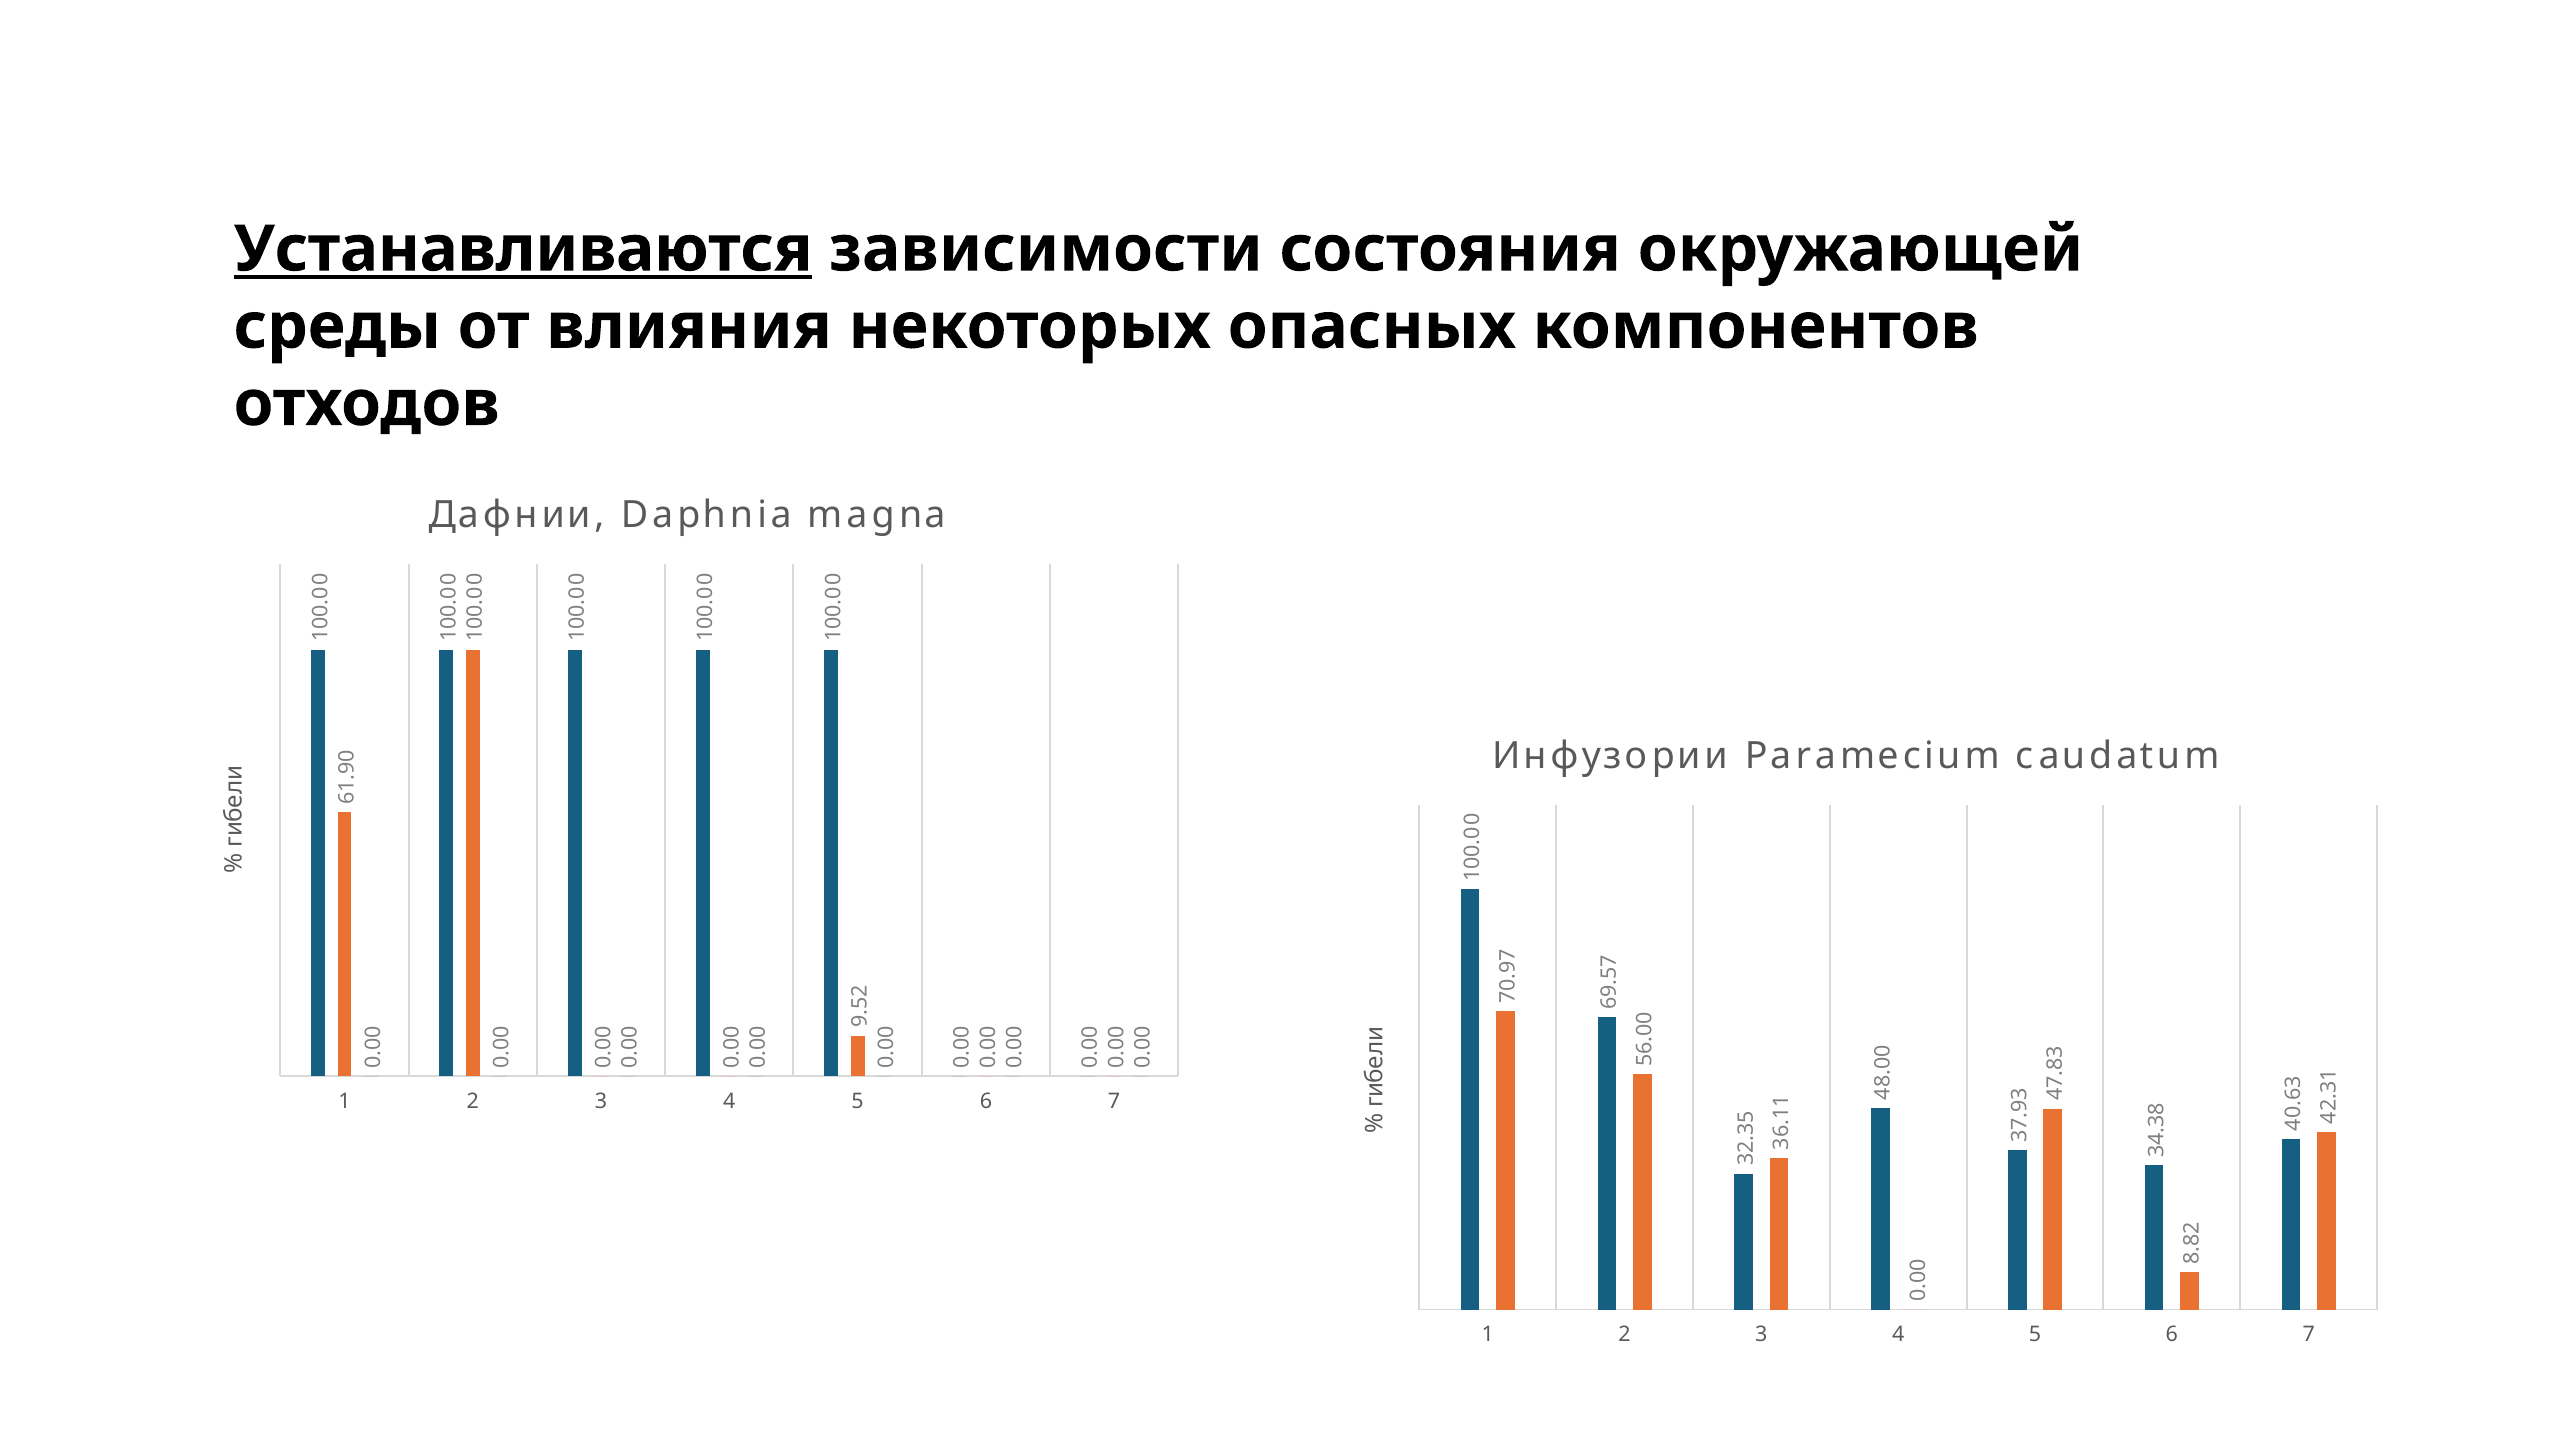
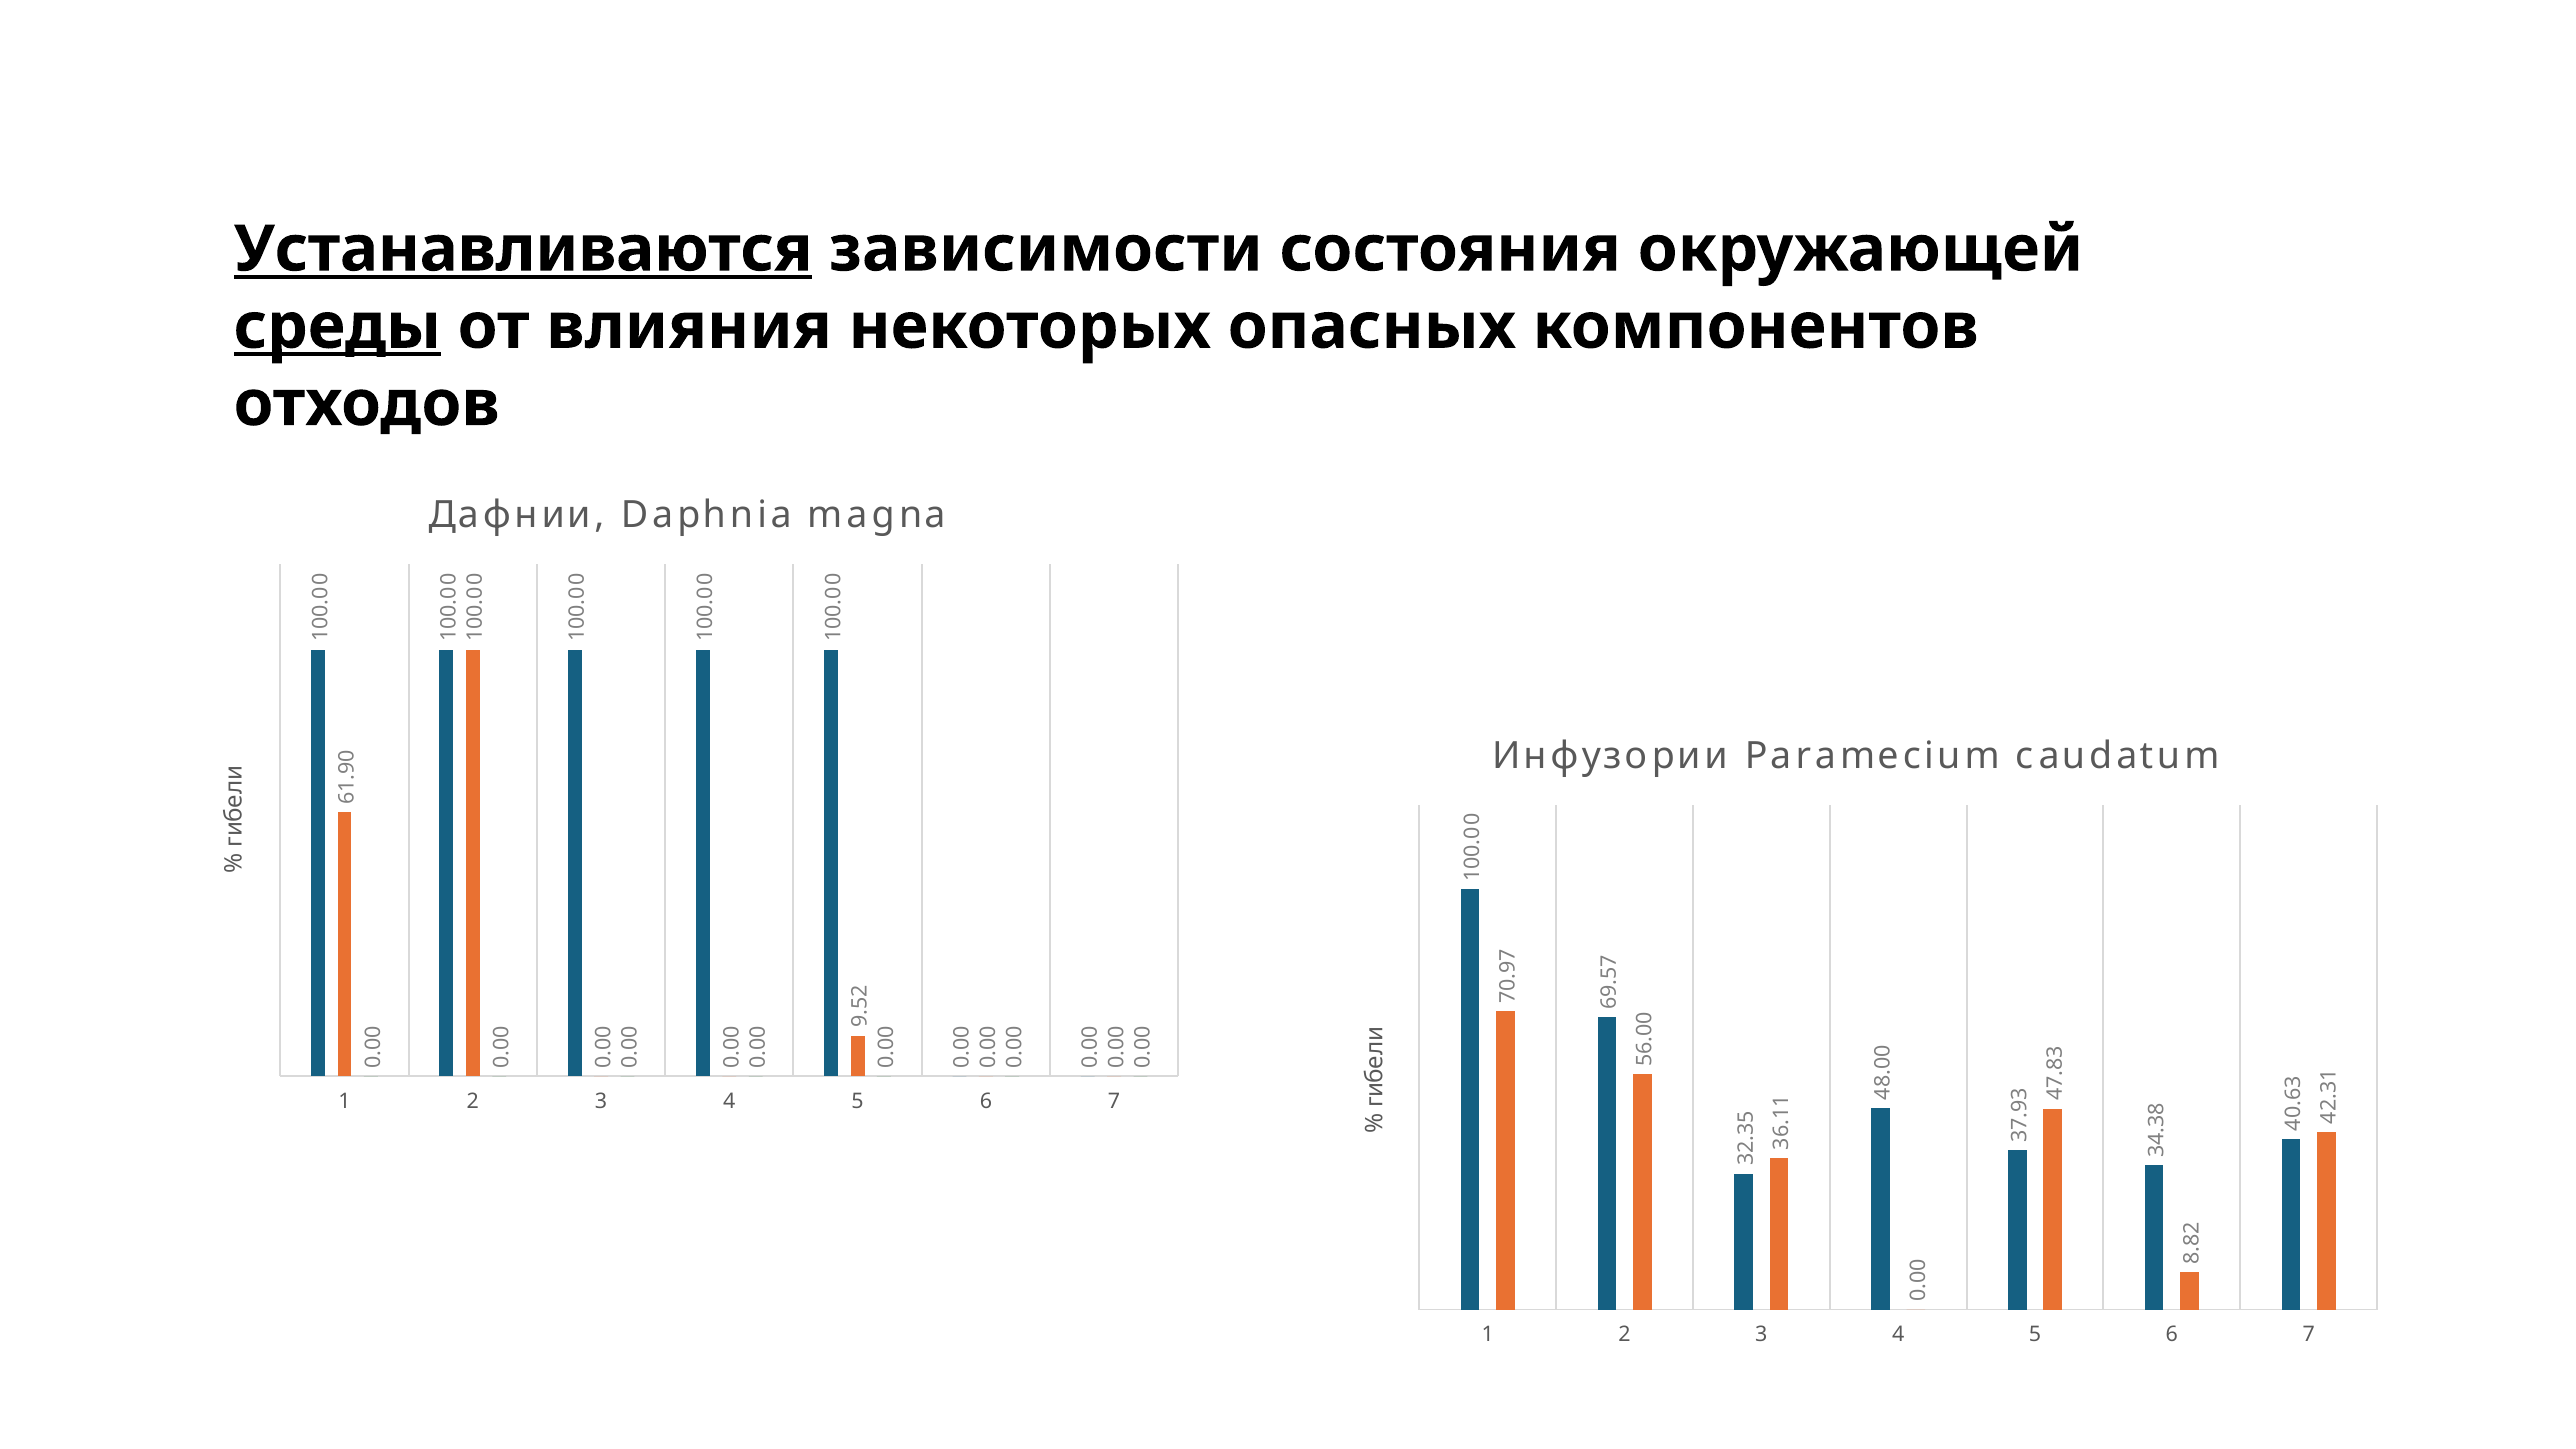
среды underline: none -> present
